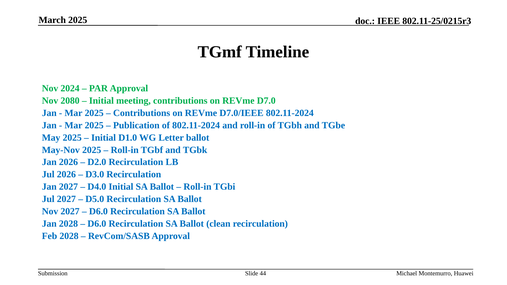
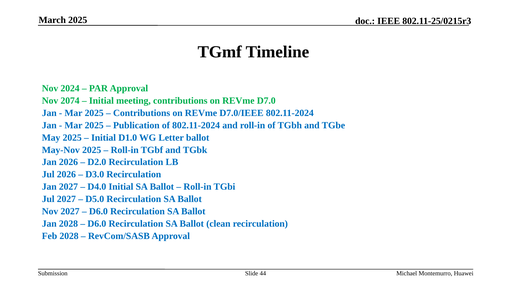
2080: 2080 -> 2074
